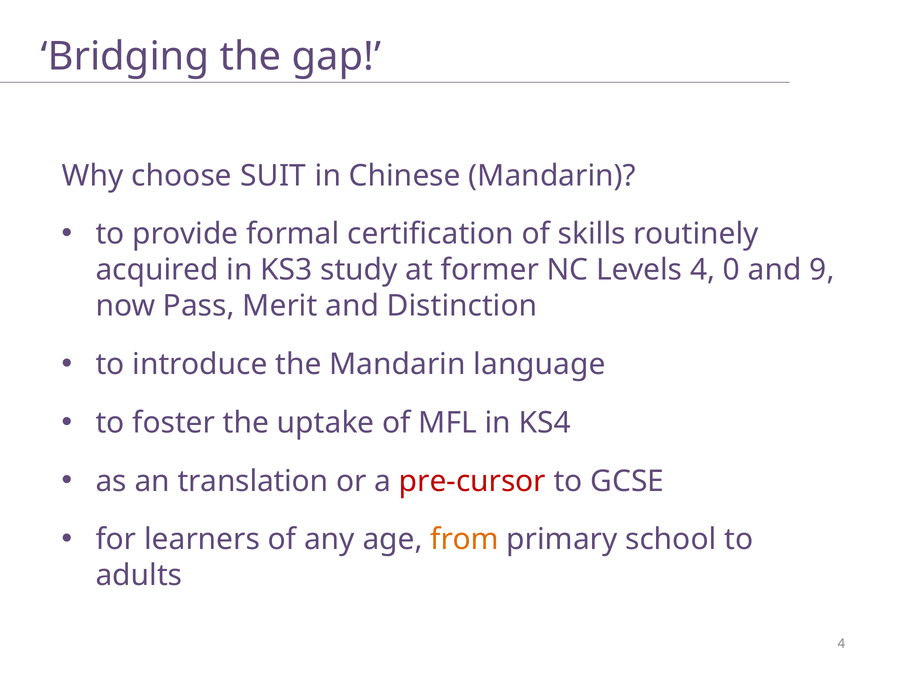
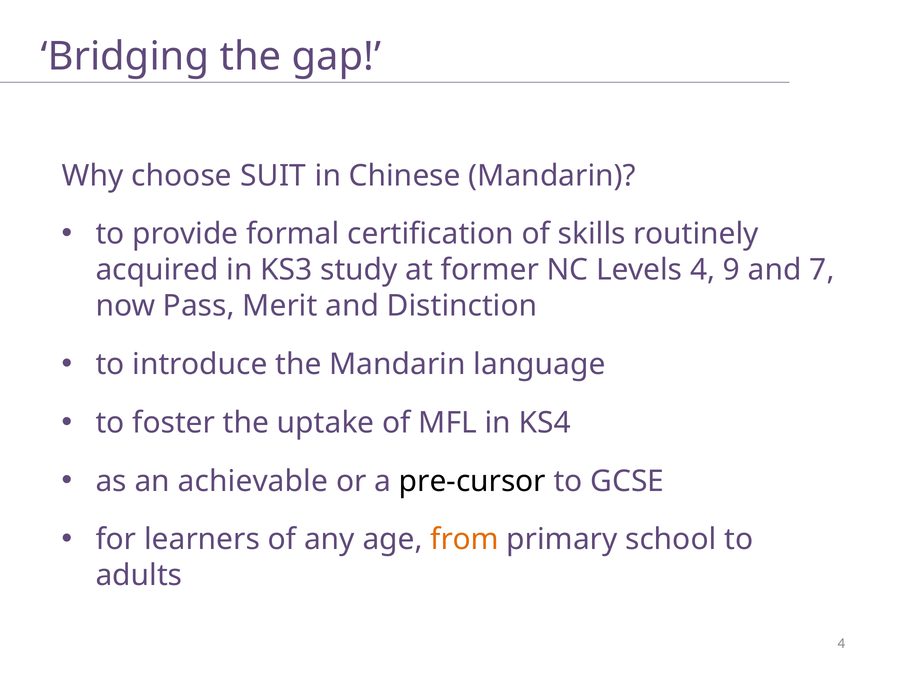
0: 0 -> 9
9: 9 -> 7
translation: translation -> achievable
pre-cursor colour: red -> black
